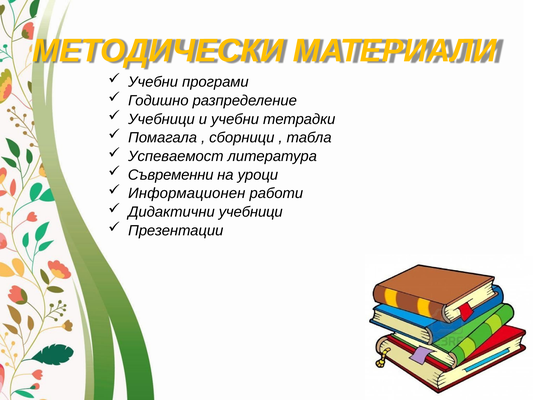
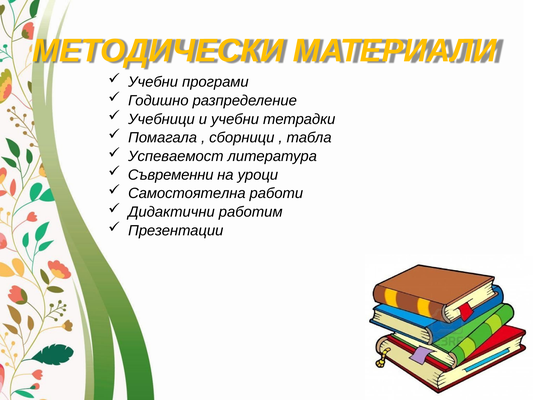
Информационен: Информационен -> Самостоятелна
Дидактични учебници: учебници -> работим
